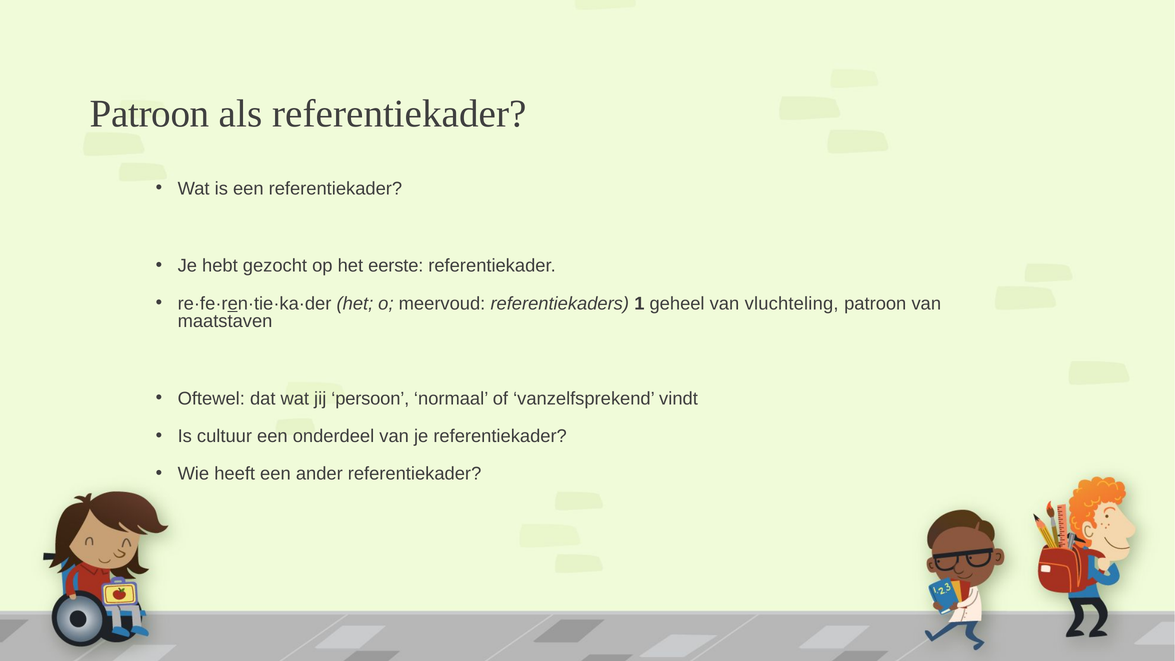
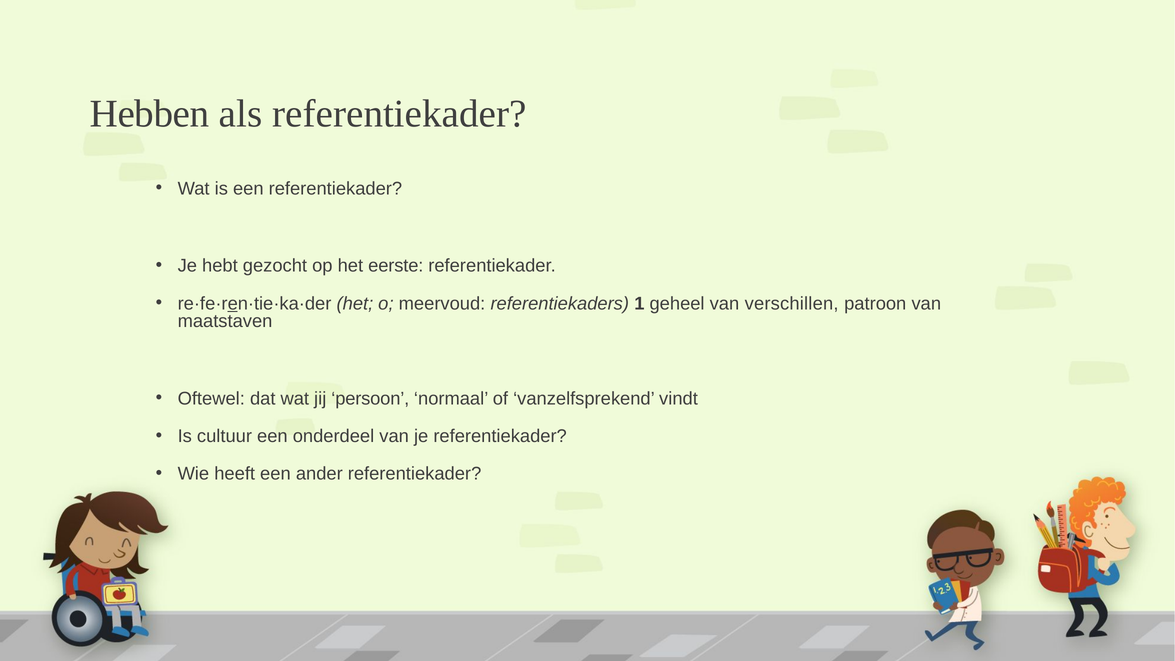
Patroon at (150, 114): Patroon -> Hebben
vluchteling: vluchteling -> verschillen
